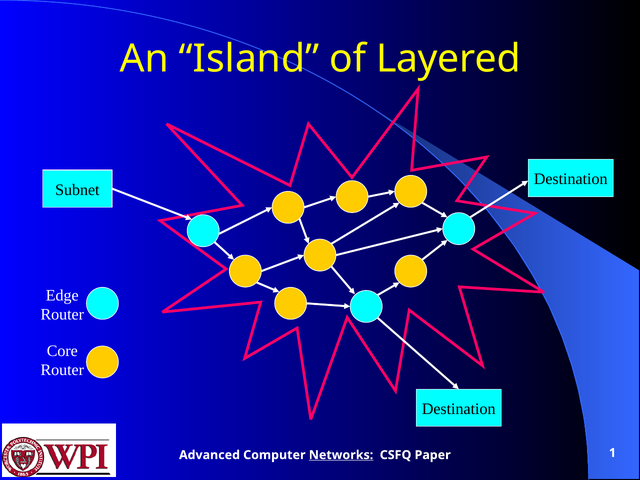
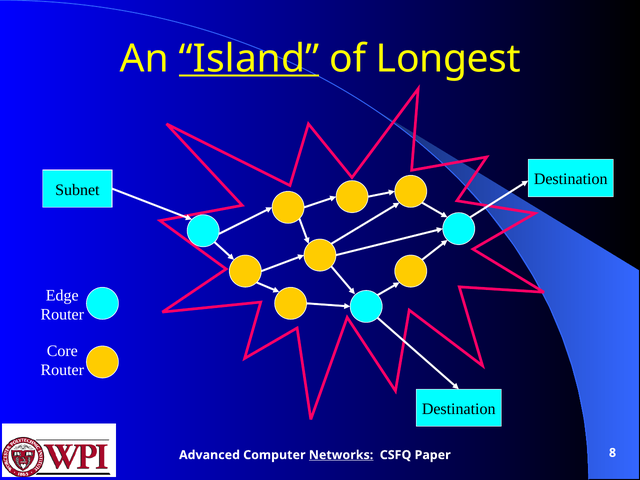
Island underline: none -> present
Layered: Layered -> Longest
1: 1 -> 8
